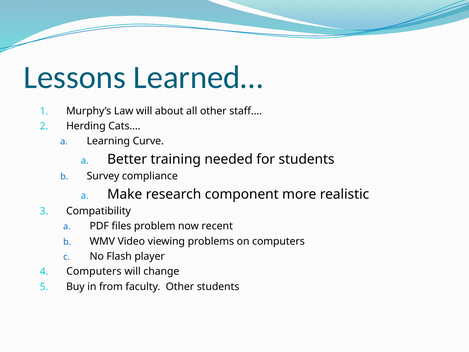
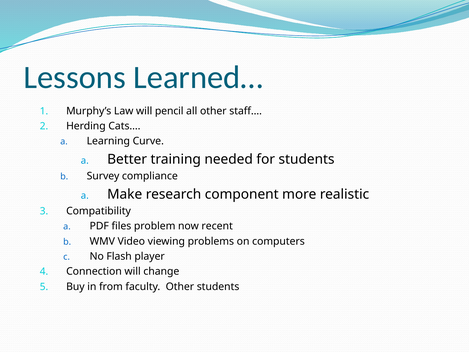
about: about -> pencil
Computers at (94, 271): Computers -> Connection
